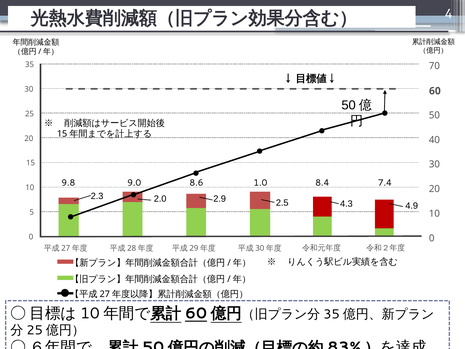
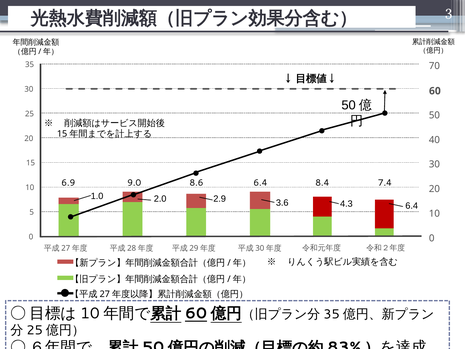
4: 4 -> 3
9.8: 9.8 -> 6.9
8.6 1.0: 1.0 -> 6.4
2.3: 2.3 -> 1.0
2.5: 2.5 -> 3.6
4.9 at (412, 206): 4.9 -> 6.4
